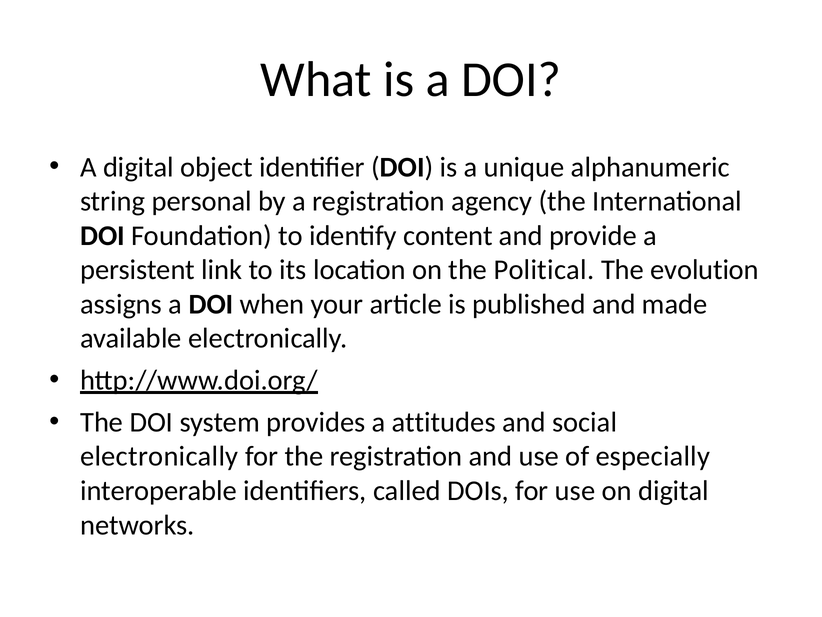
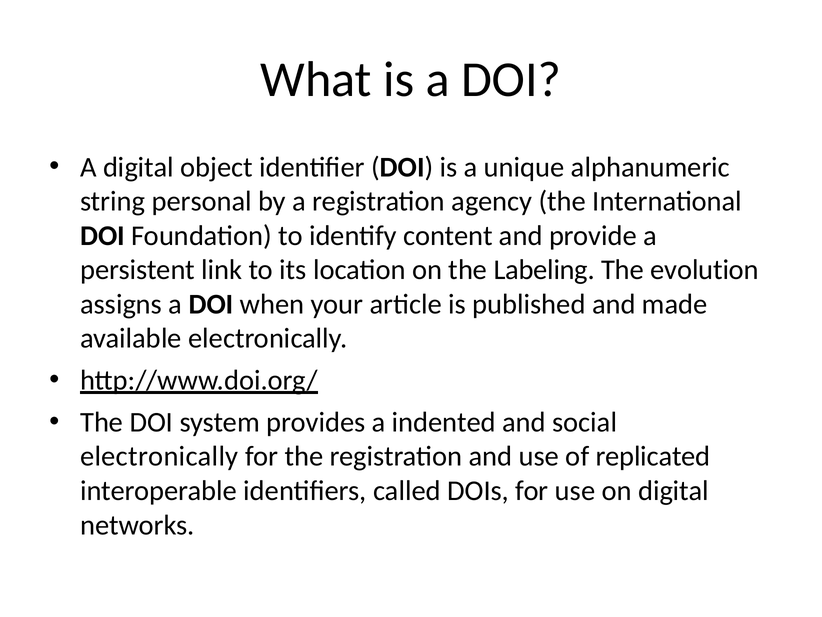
Political: Political -> Labeling
attitudes: attitudes -> indented
especially: especially -> replicated
